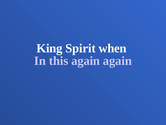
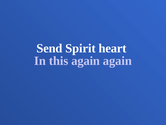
King: King -> Send
when: when -> heart
